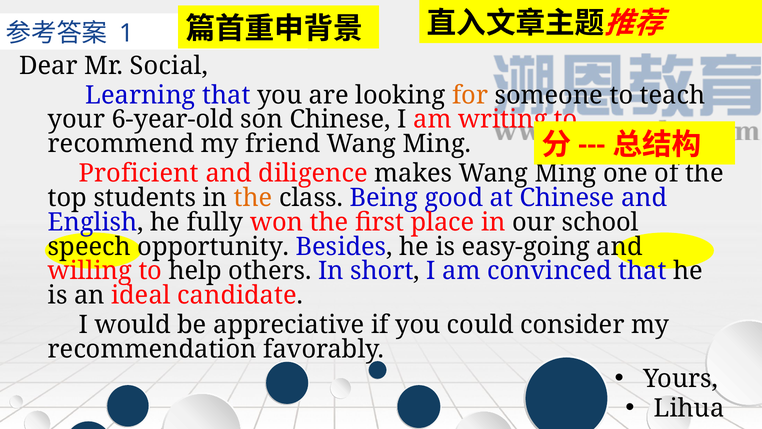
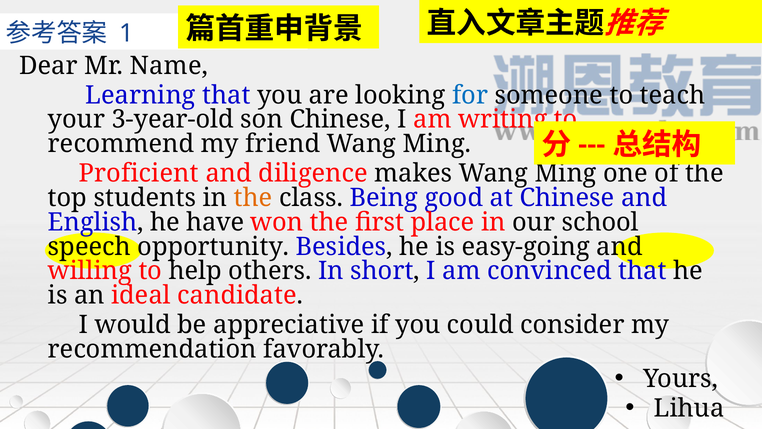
Social: Social -> Name
for colour: orange -> blue
6-year-old: 6-year-old -> 3-year-old
fully: fully -> have
